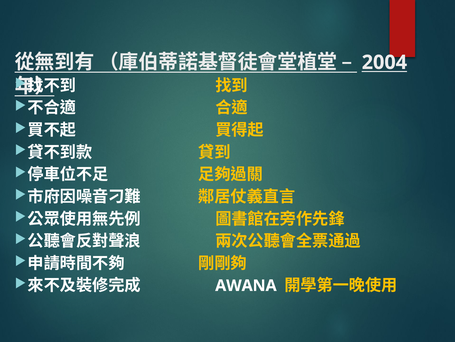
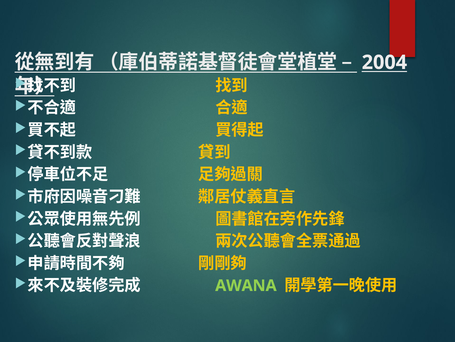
AWANA colour: white -> light green
